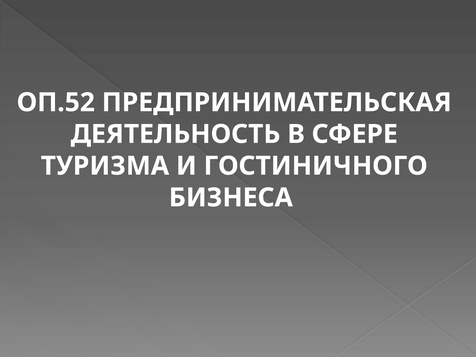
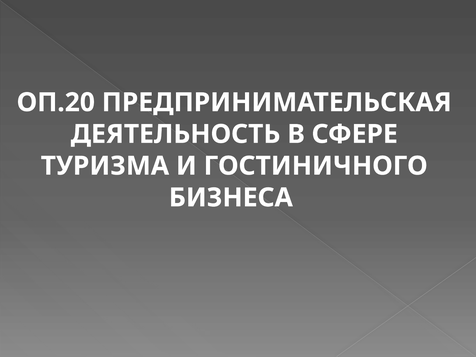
ОП.52: ОП.52 -> ОП.20
